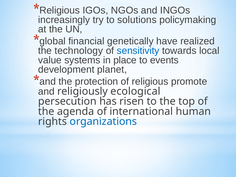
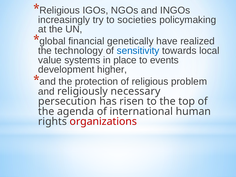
solutions: solutions -> societies
planet: planet -> higher
promote: promote -> problem
ecological: ecological -> necessary
organizations colour: blue -> red
